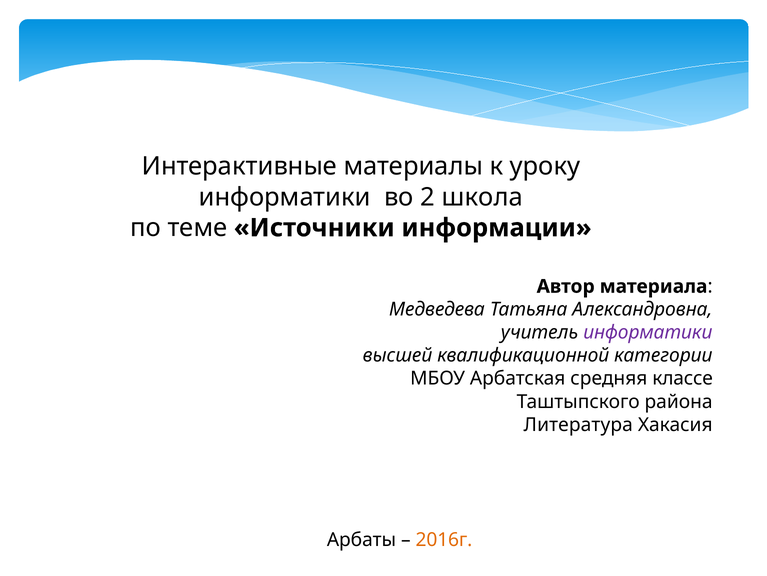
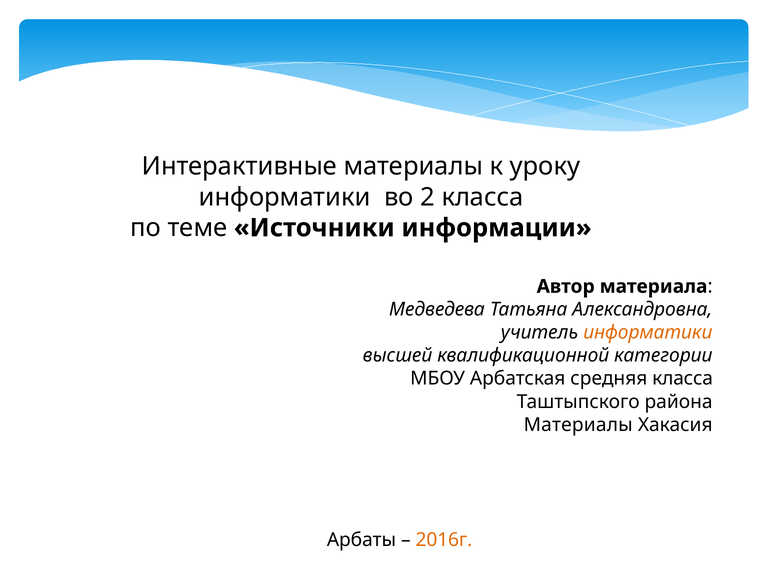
2 школа: школа -> класса
информатики at (648, 332) colour: purple -> orange
средняя классе: классе -> класса
Литература at (578, 424): Литература -> Материалы
